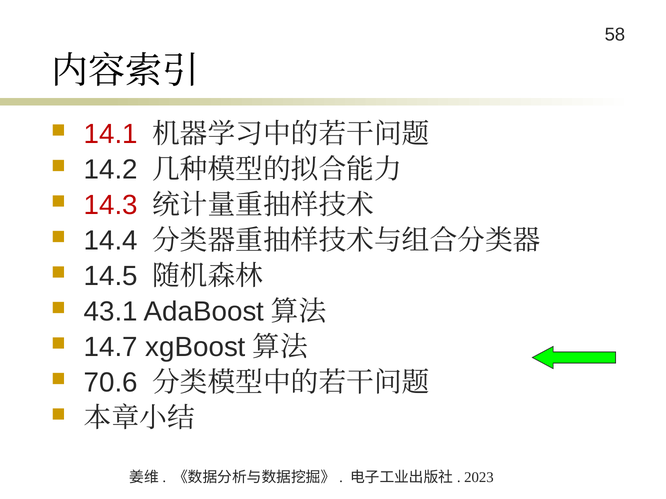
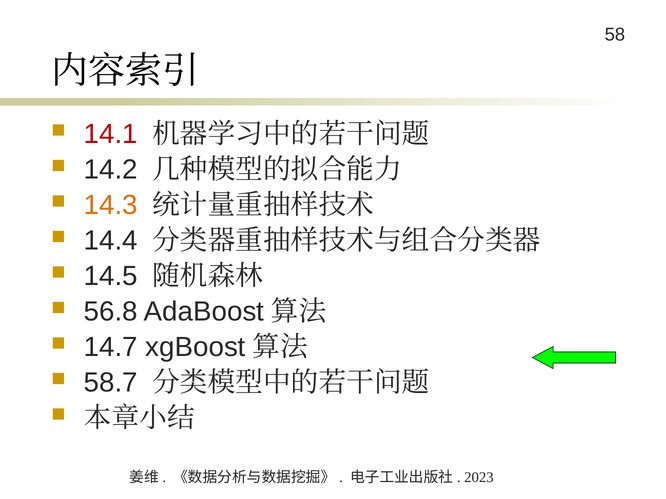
14.3 colour: red -> orange
43.1: 43.1 -> 56.8
70.6: 70.6 -> 58.7
